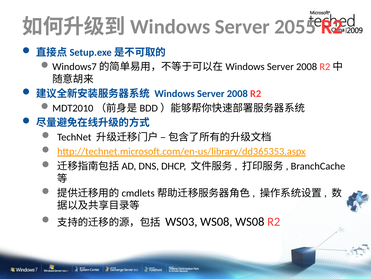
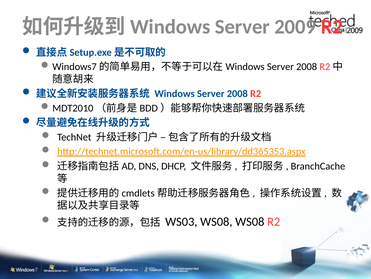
2055: 2055 -> 2009
